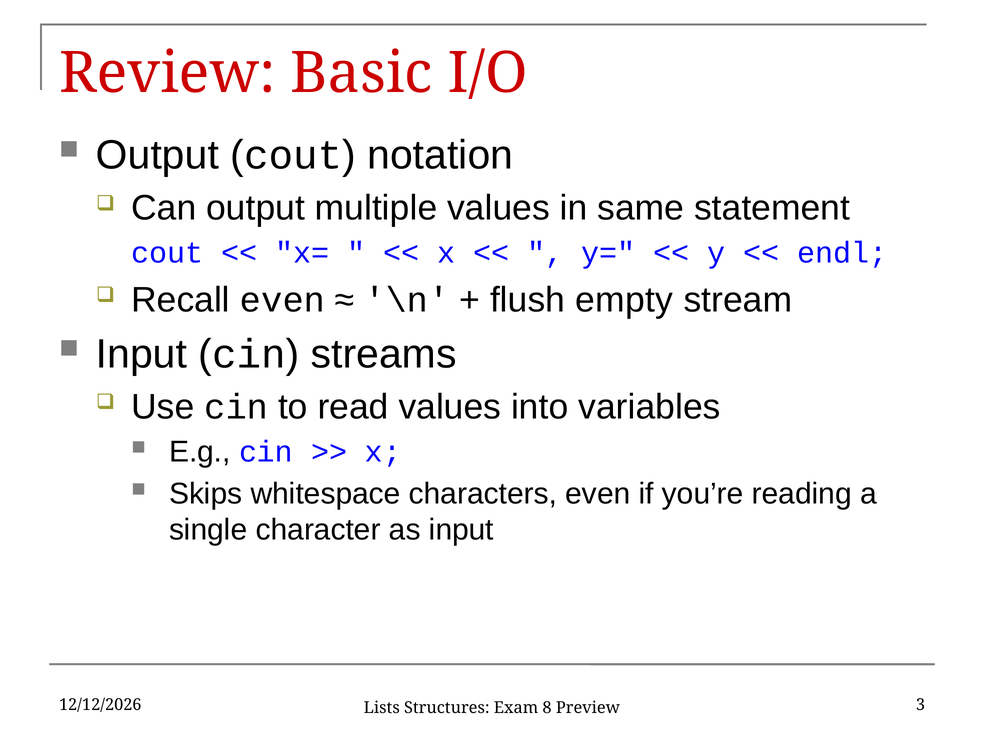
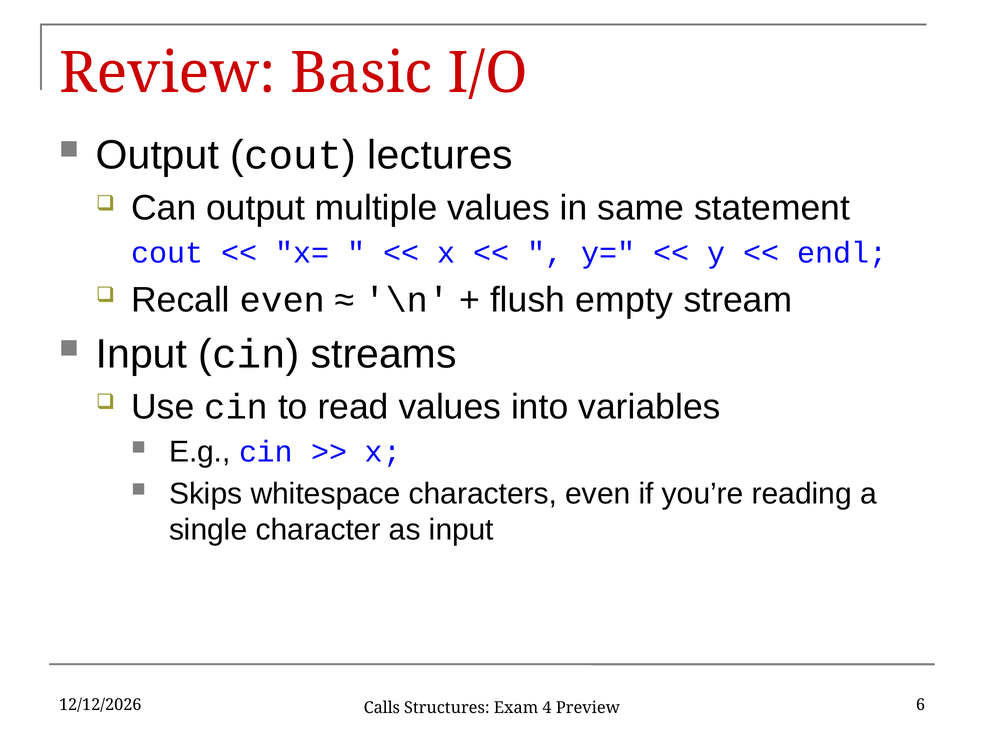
notation: notation -> lectures
Lists: Lists -> Calls
8: 8 -> 4
3: 3 -> 6
